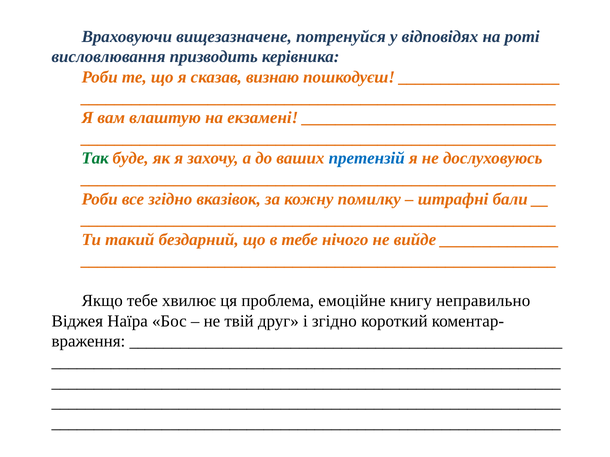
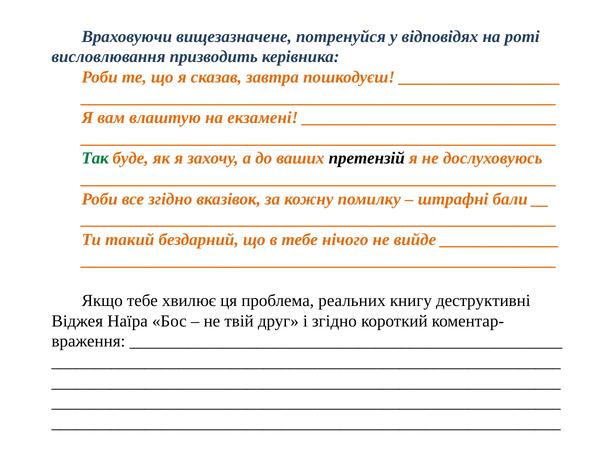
визнаю: визнаю -> завтра
претензій colour: blue -> black
емоційне: емоційне -> реальних
неправильно: неправильно -> деструктивні
